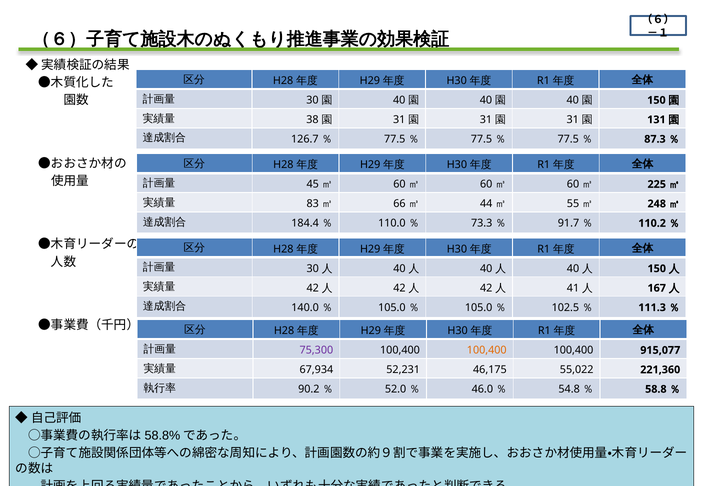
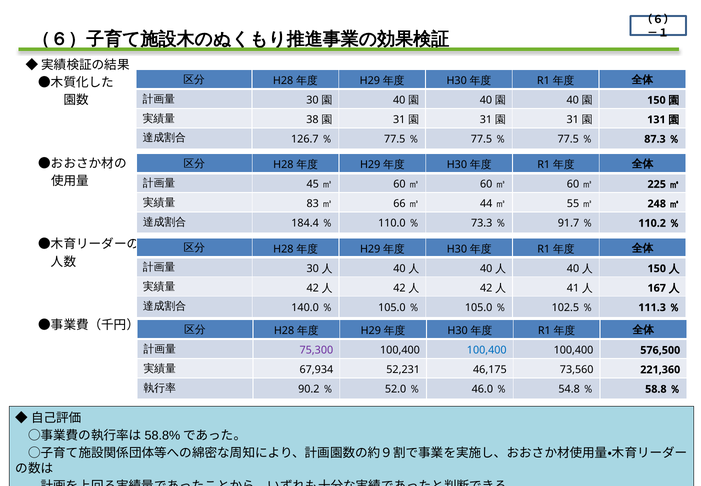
100,400 at (487, 350) colour: orange -> blue
915,077: 915,077 -> 576,500
55,022: 55,022 -> 73,560
